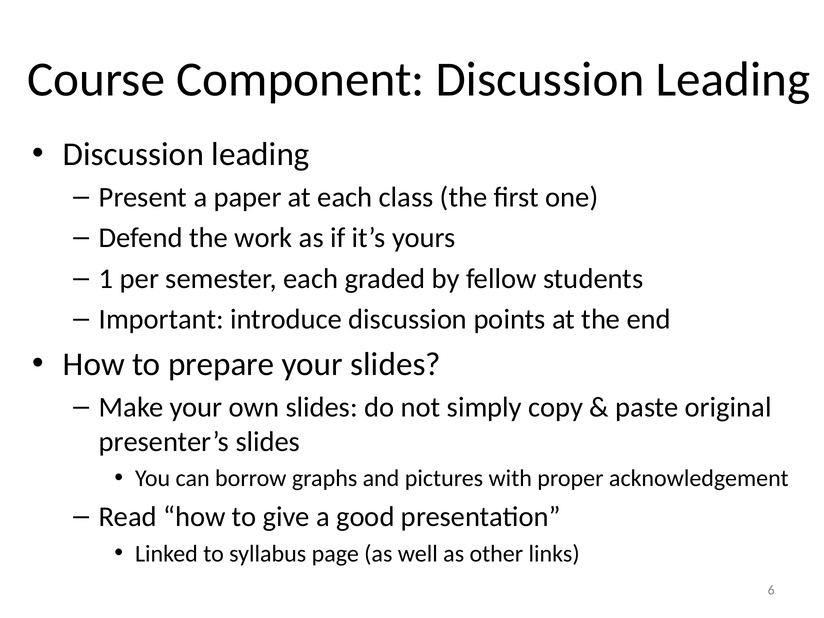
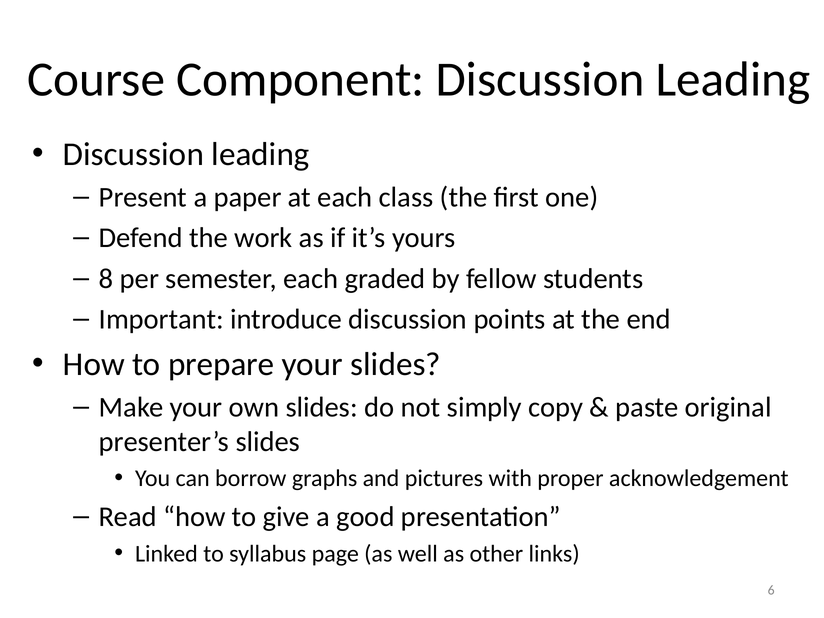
1: 1 -> 8
